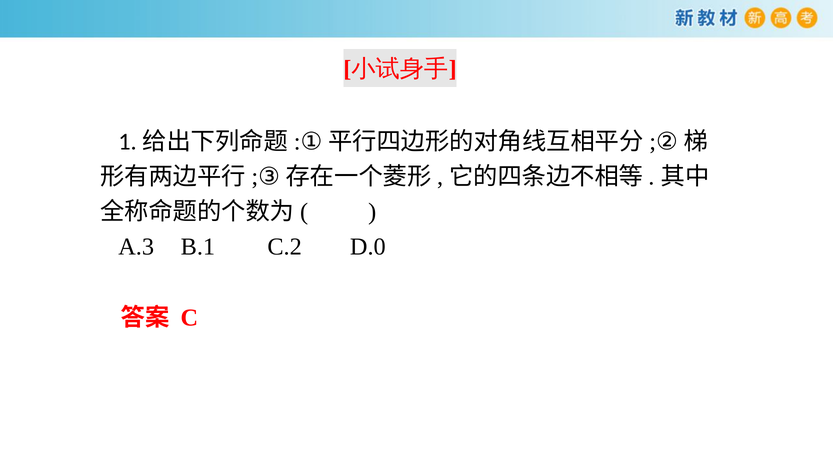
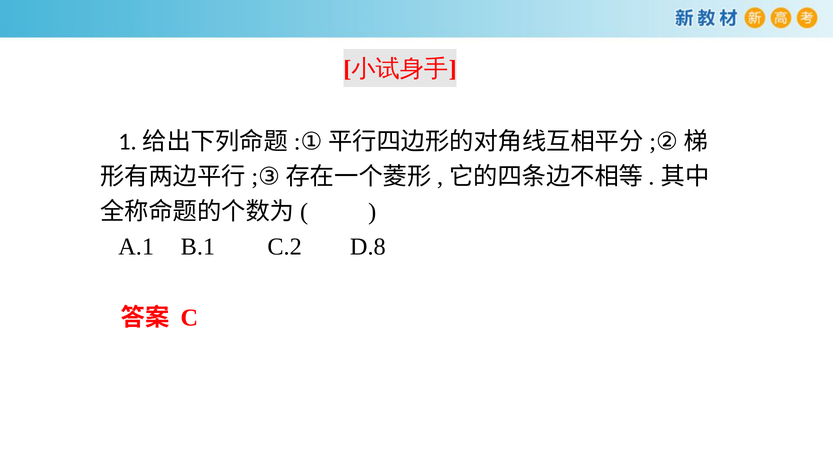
A.3: A.3 -> A.1
D.0: D.0 -> D.8
